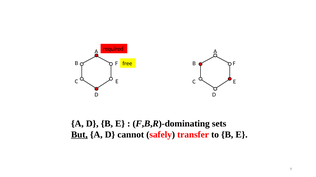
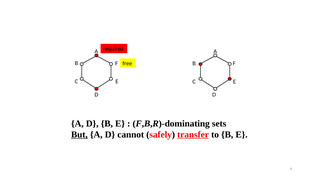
transfer underline: none -> present
